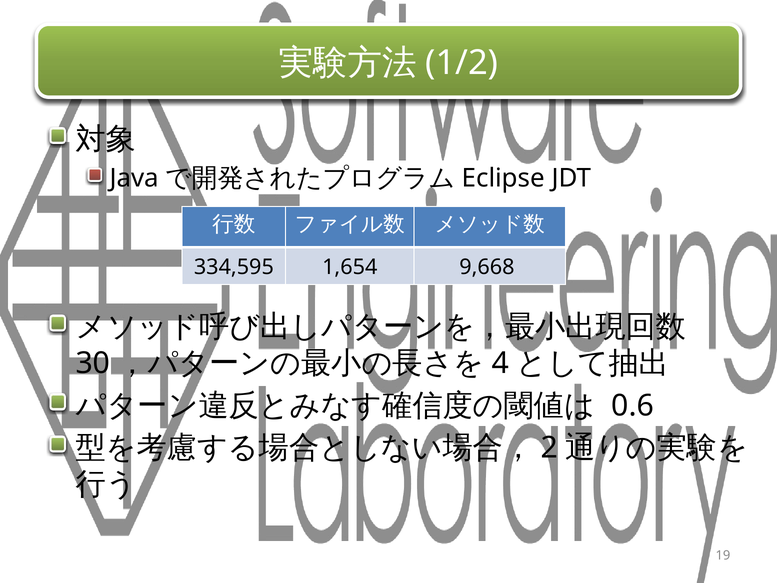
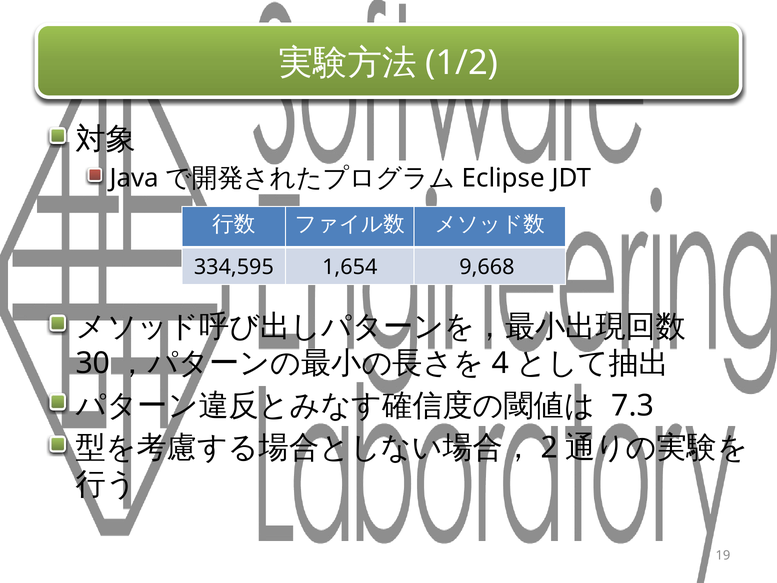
0.6: 0.6 -> 7.3
